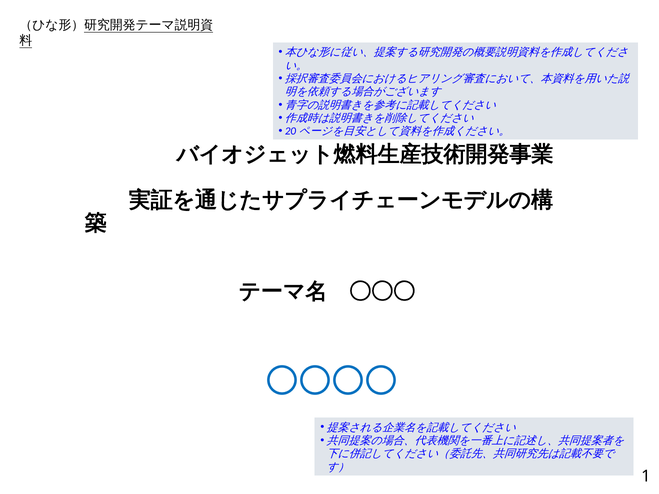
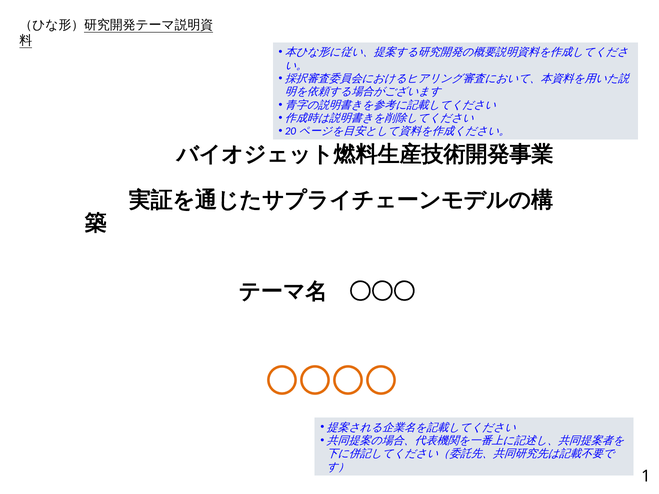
〇〇〇〇 colour: blue -> orange
